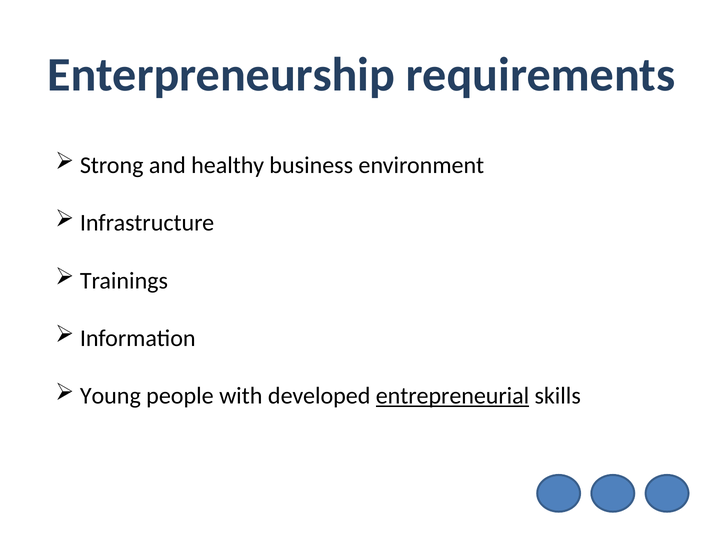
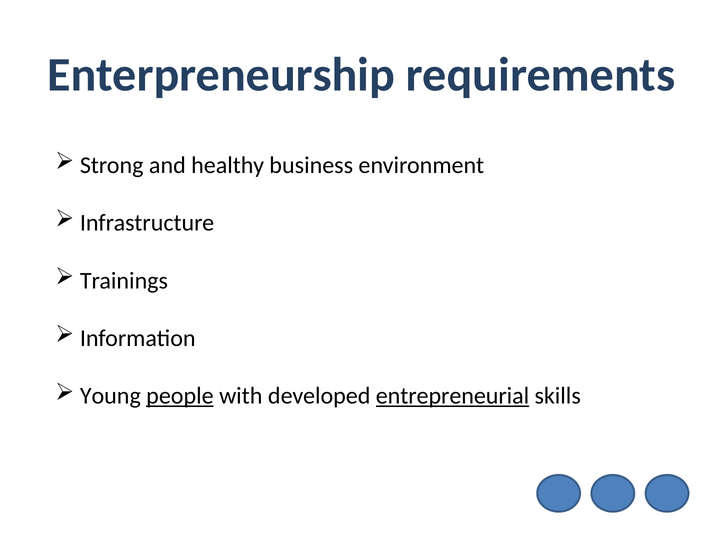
people underline: none -> present
